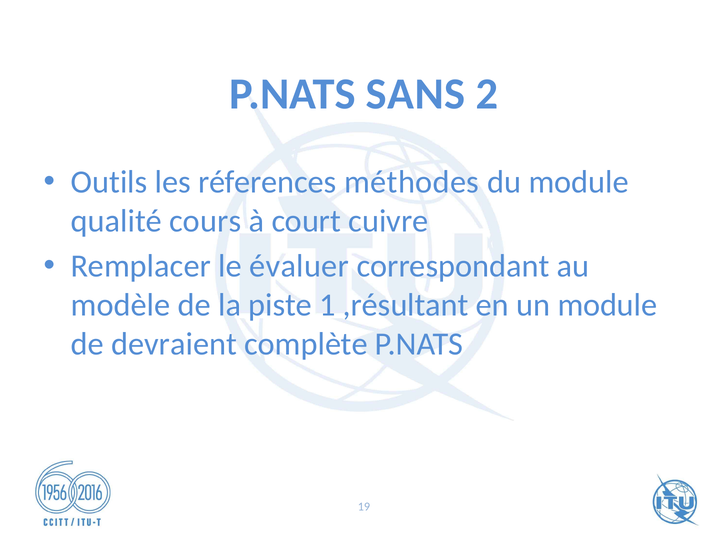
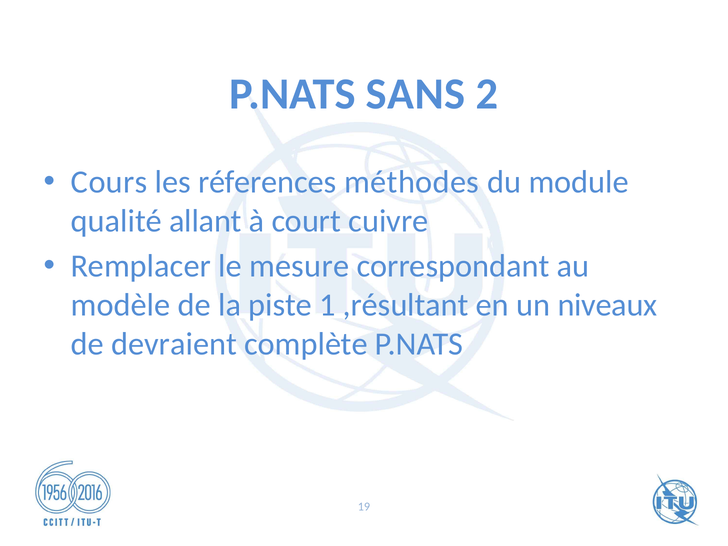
Outils: Outils -> Cours
cours: cours -> allant
évaluer: évaluer -> mesure
un module: module -> niveaux
